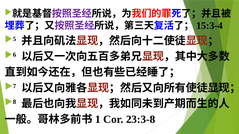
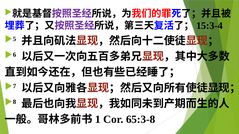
23:3-8: 23:3-8 -> 65:3-8
